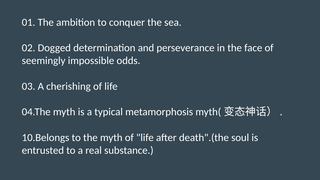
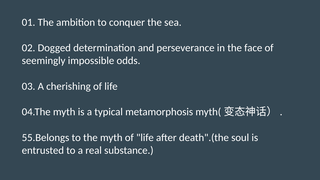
10.Belongs: 10.Belongs -> 55.Belongs
